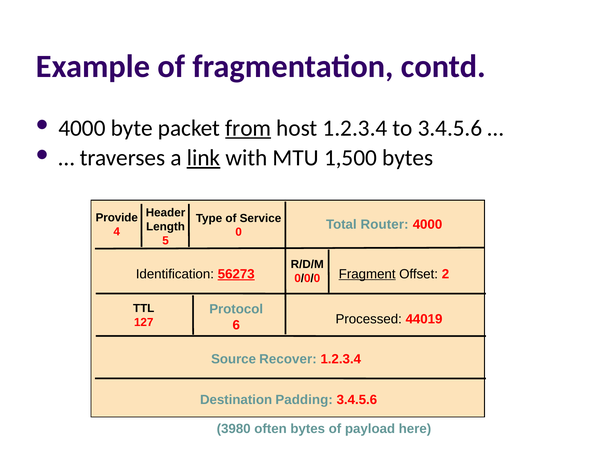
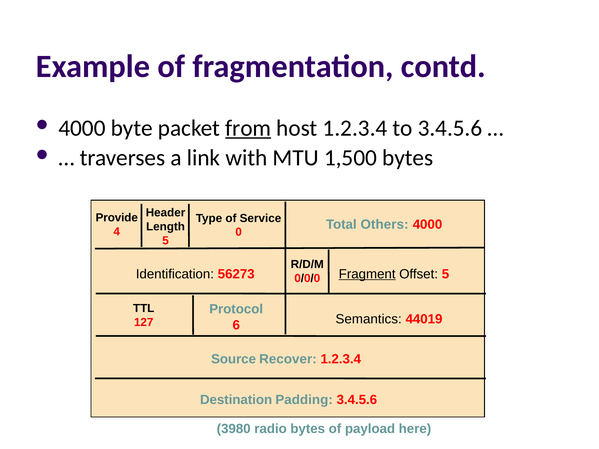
link underline: present -> none
Router: Router -> Others
56273 underline: present -> none
Offset 2: 2 -> 5
Processed: Processed -> Semantics
often: often -> radio
